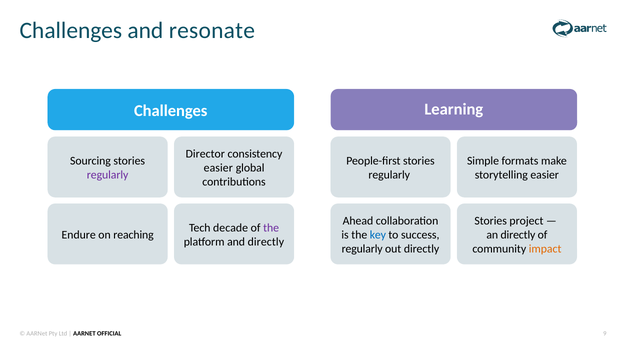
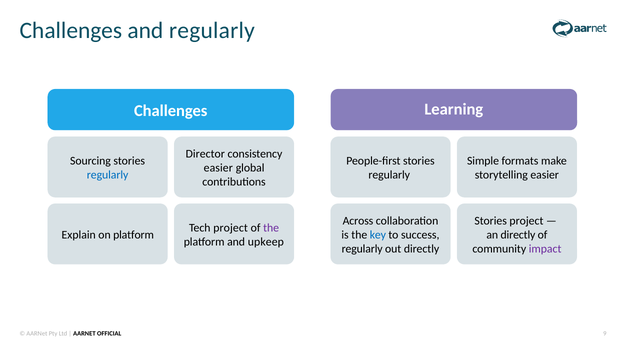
and resonate: resonate -> regularly
regularly at (108, 175) colour: purple -> blue
Ahead: Ahead -> Across
Tech decade: decade -> project
Endure: Endure -> Explain
on reaching: reaching -> platform
and directly: directly -> upkeep
impact colour: orange -> purple
